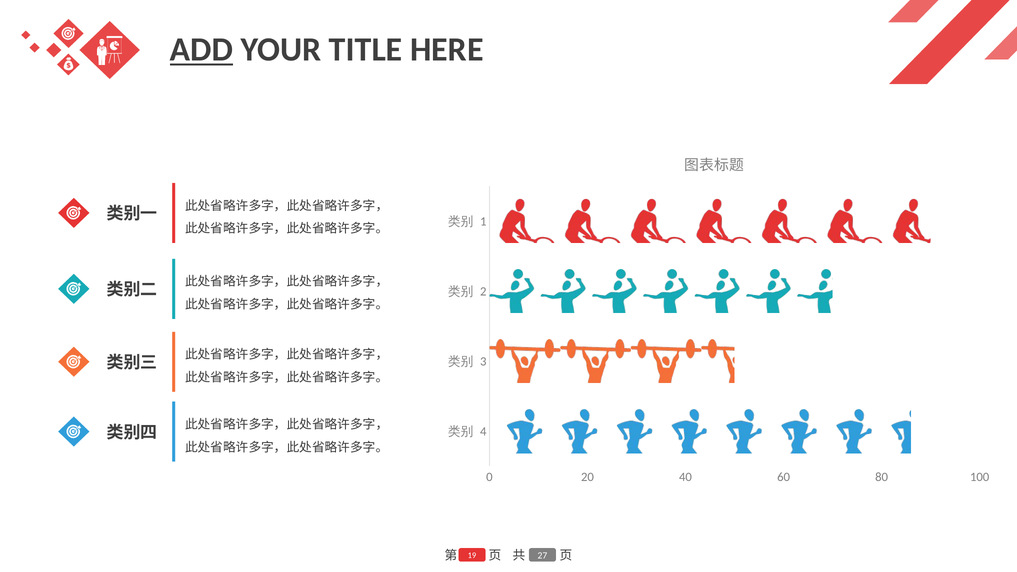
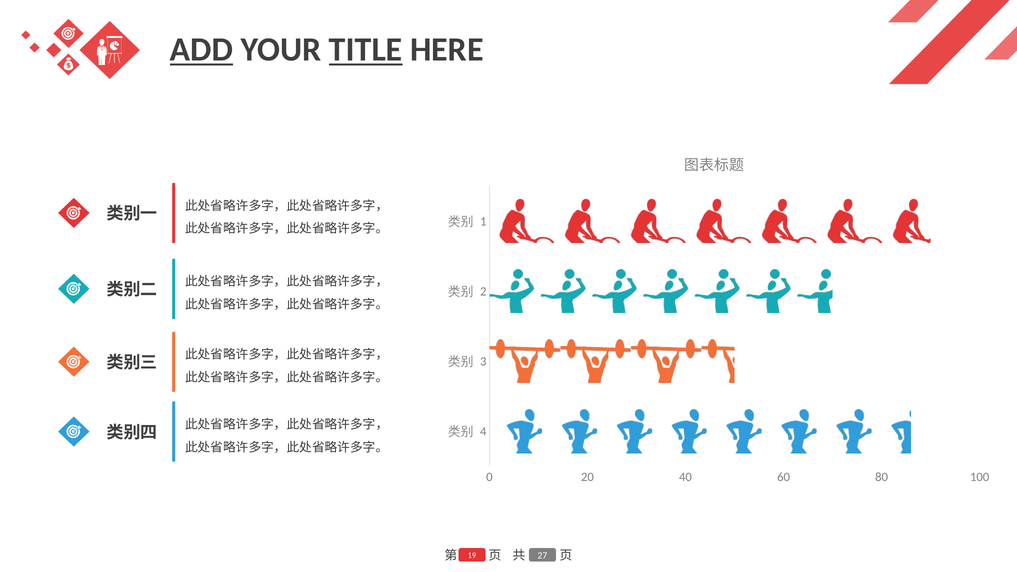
TITLE underline: none -> present
